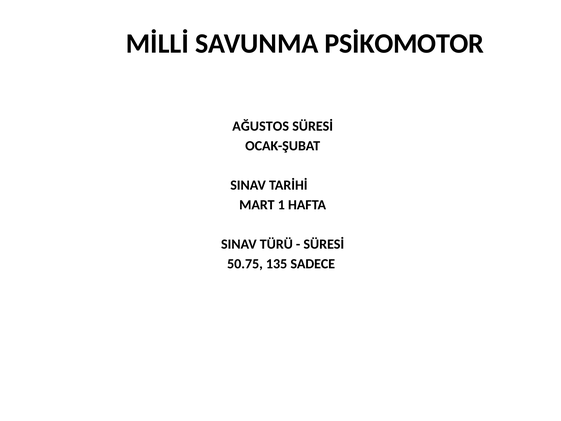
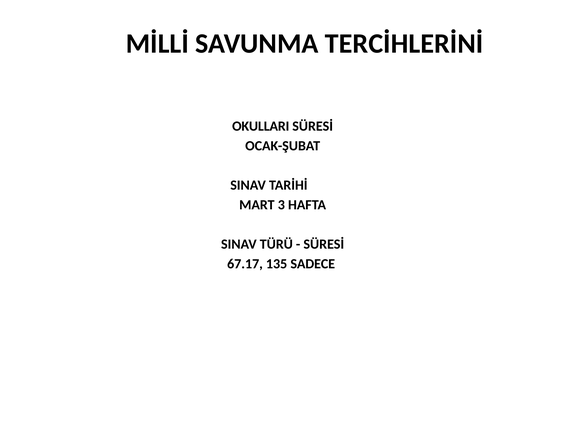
PSİKOMOTOR: PSİKOMOTOR -> TERCİHLERİNİ
AĞUSTOS: AĞUSTOS -> OKULLARI
1: 1 -> 3
50.75: 50.75 -> 67.17
